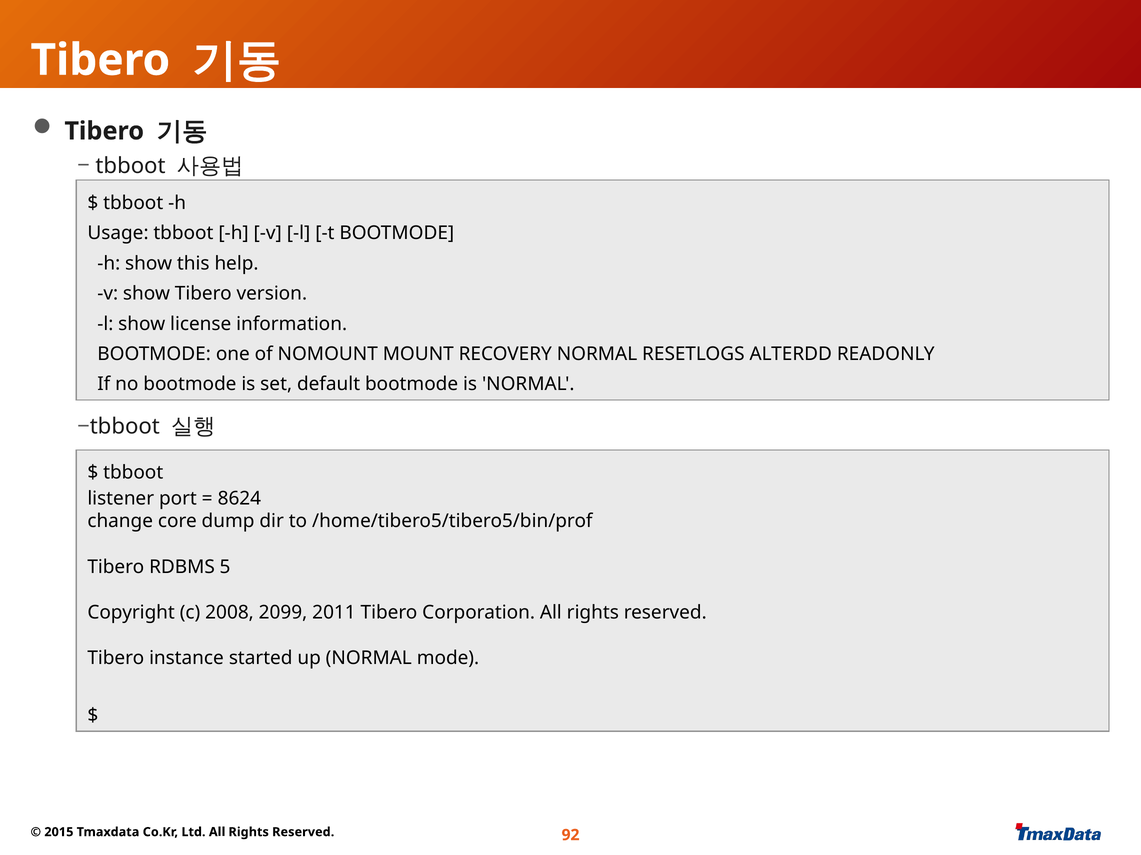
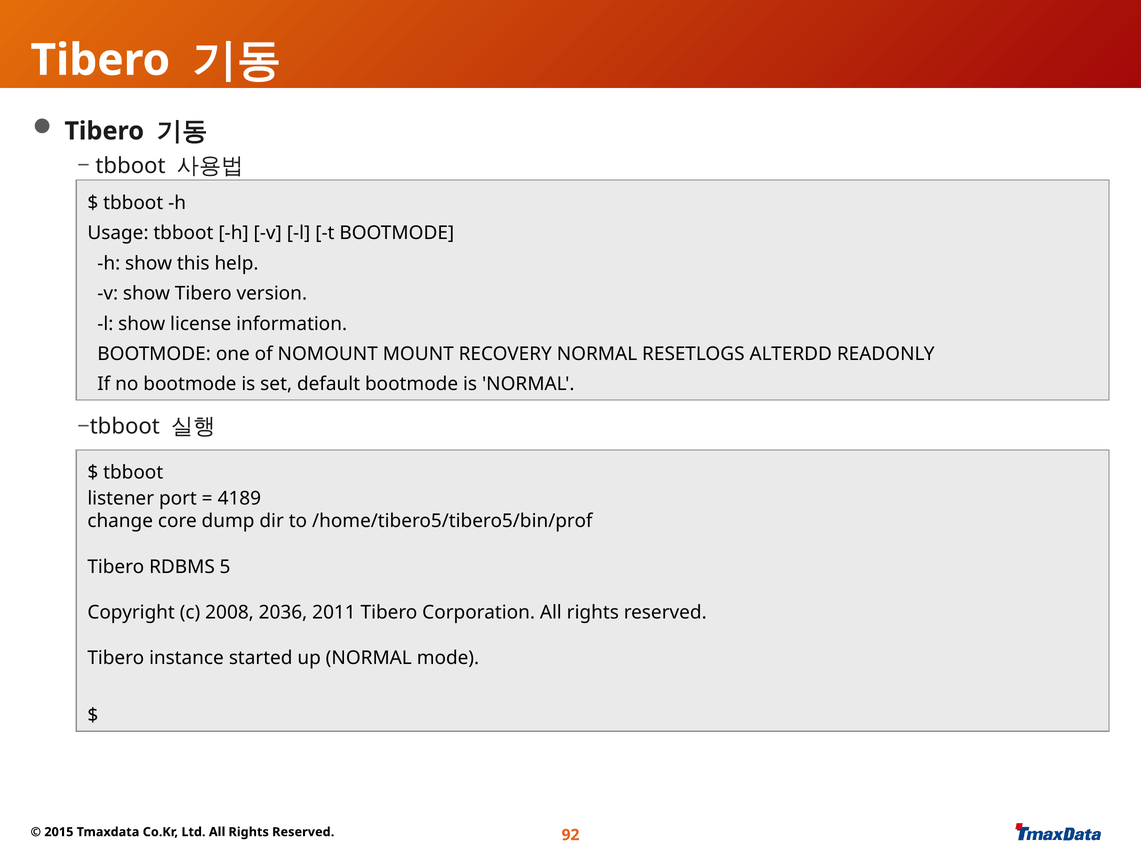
8624: 8624 -> 4189
2099: 2099 -> 2036
